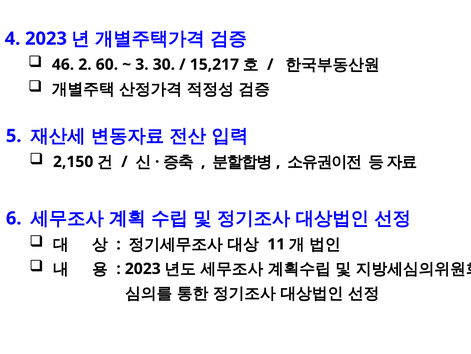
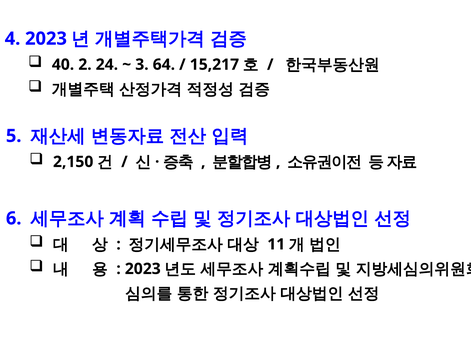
46: 46 -> 40
60: 60 -> 24
30: 30 -> 64
